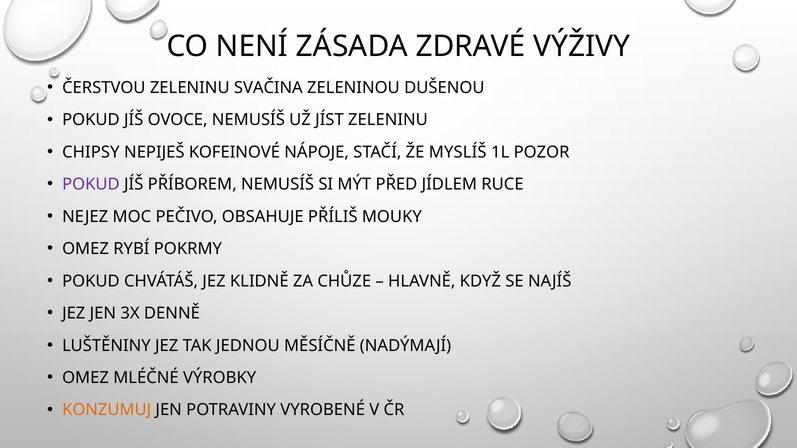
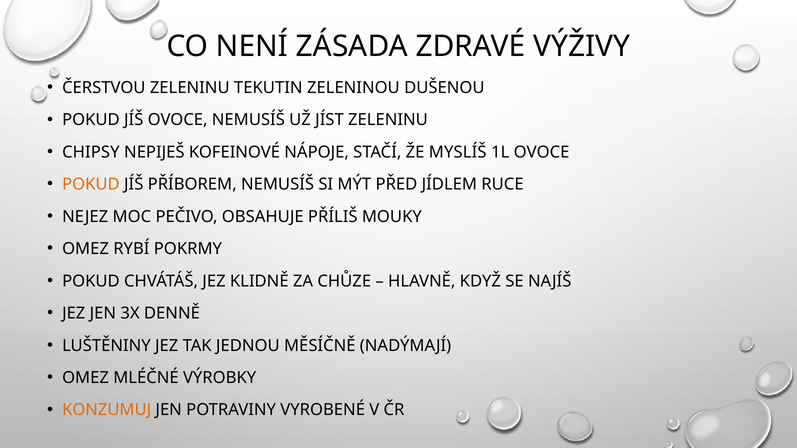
SVAČINA: SVAČINA -> TEKUTIN
1L POZOR: POZOR -> OVOCE
POKUD at (91, 185) colour: purple -> orange
